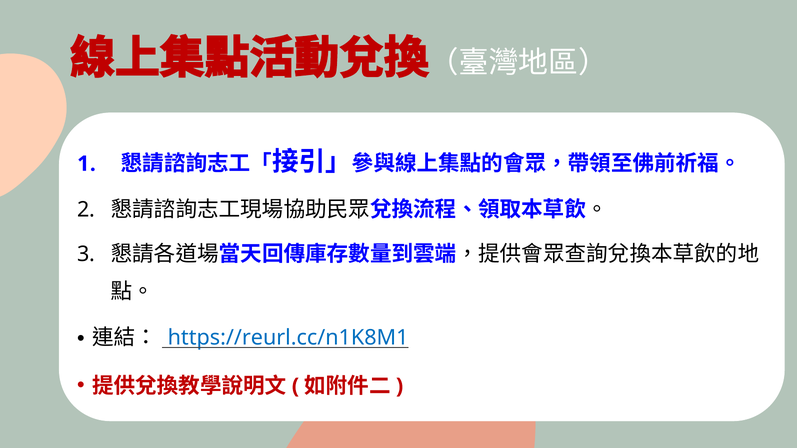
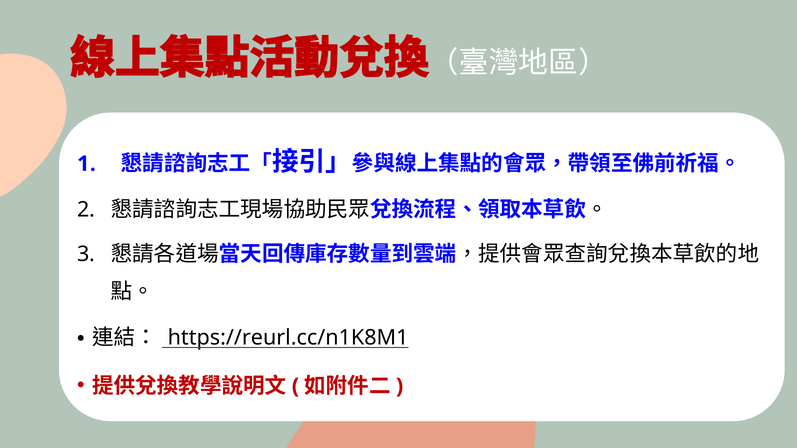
https://reurl.cc/n1K8M1 colour: blue -> black
